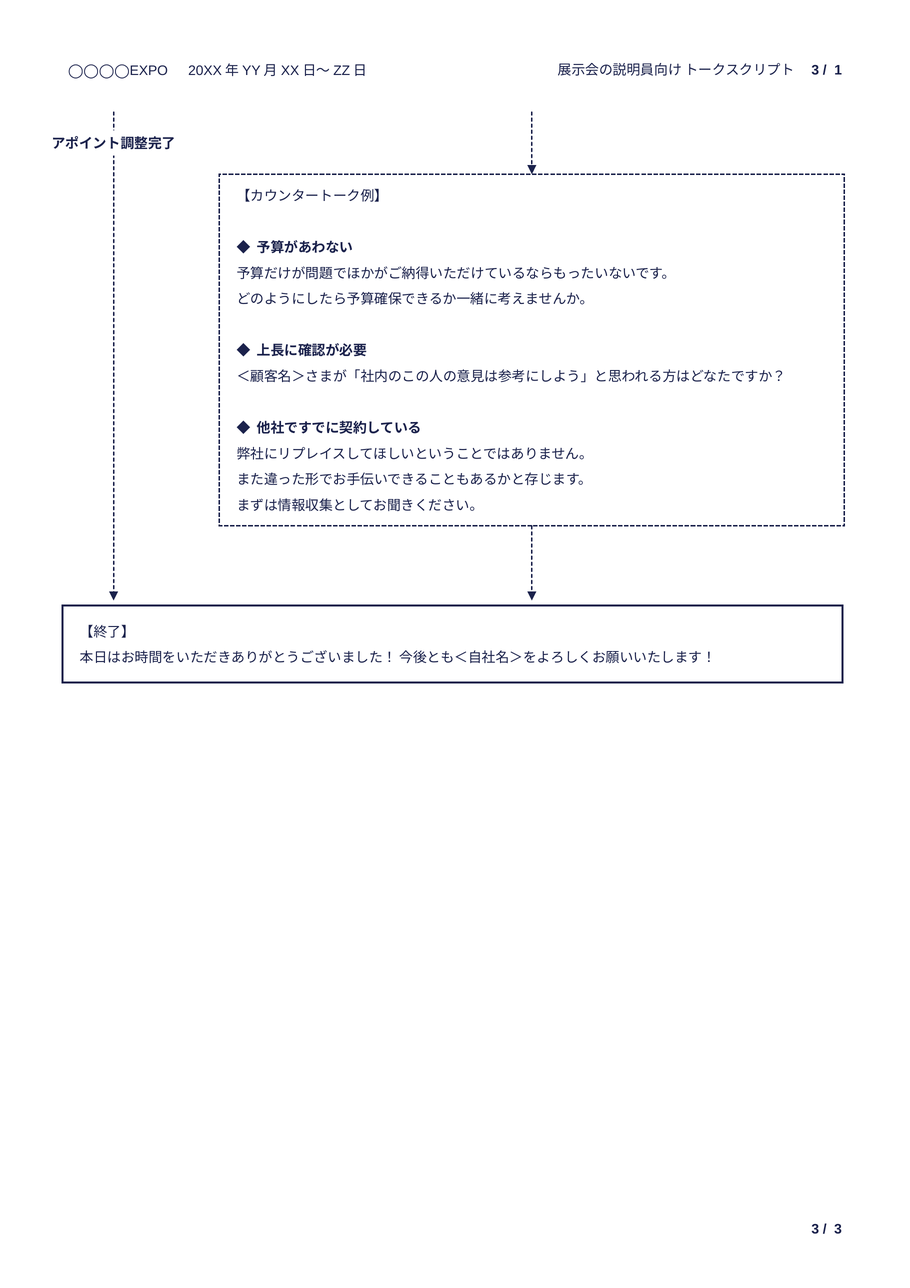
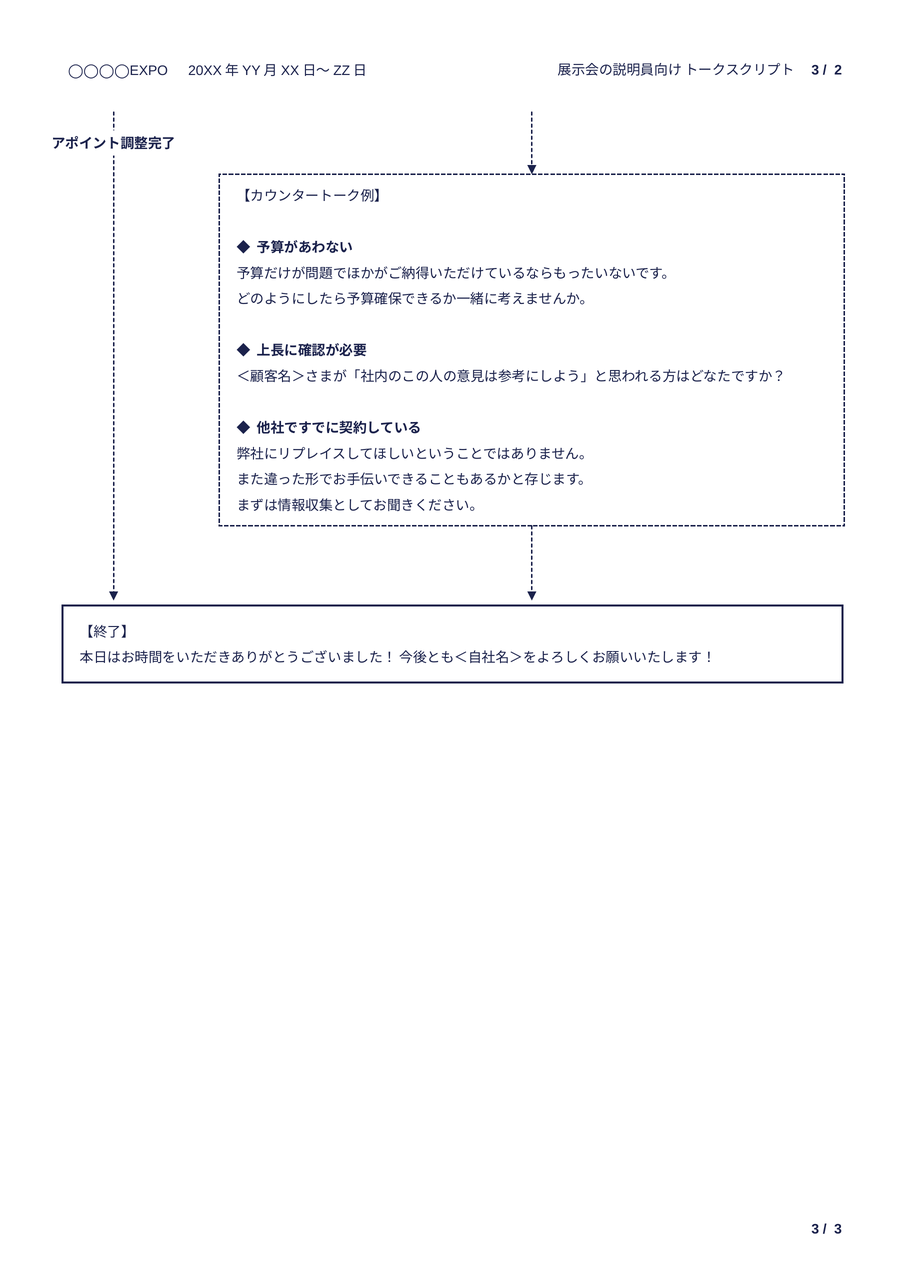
1: 1 -> 2
